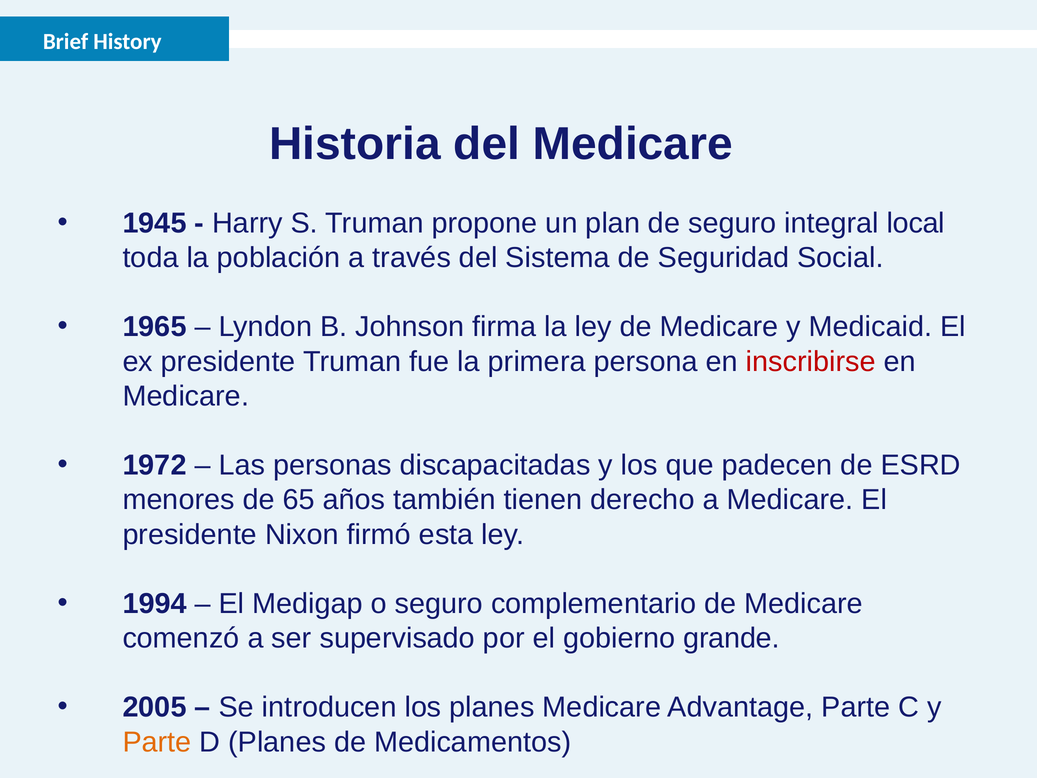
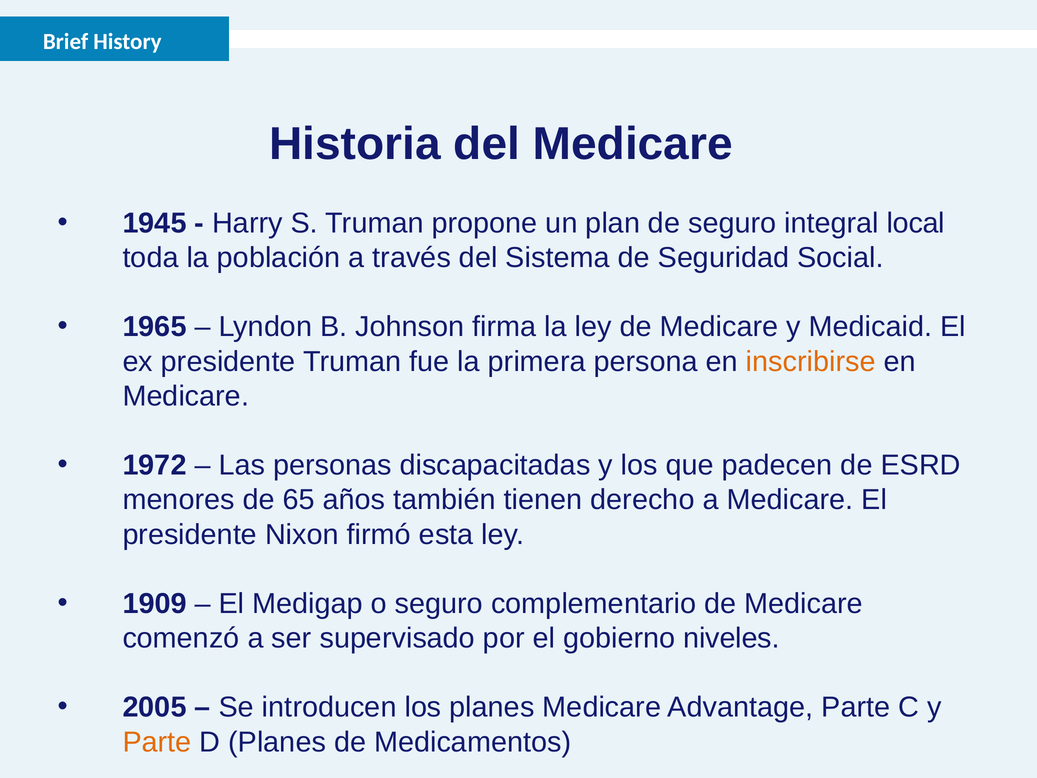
inscribirse colour: red -> orange
1994: 1994 -> 1909
grande: grande -> niveles
